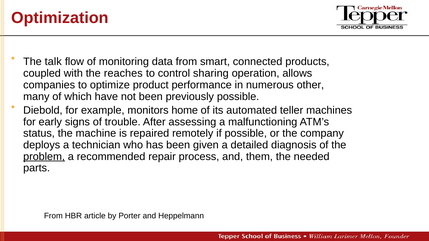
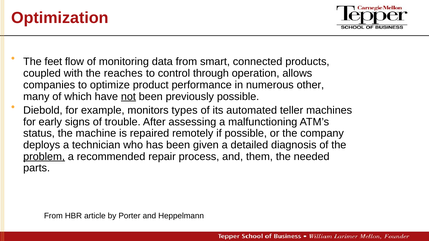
talk: talk -> feet
sharing: sharing -> through
not underline: none -> present
home: home -> types
